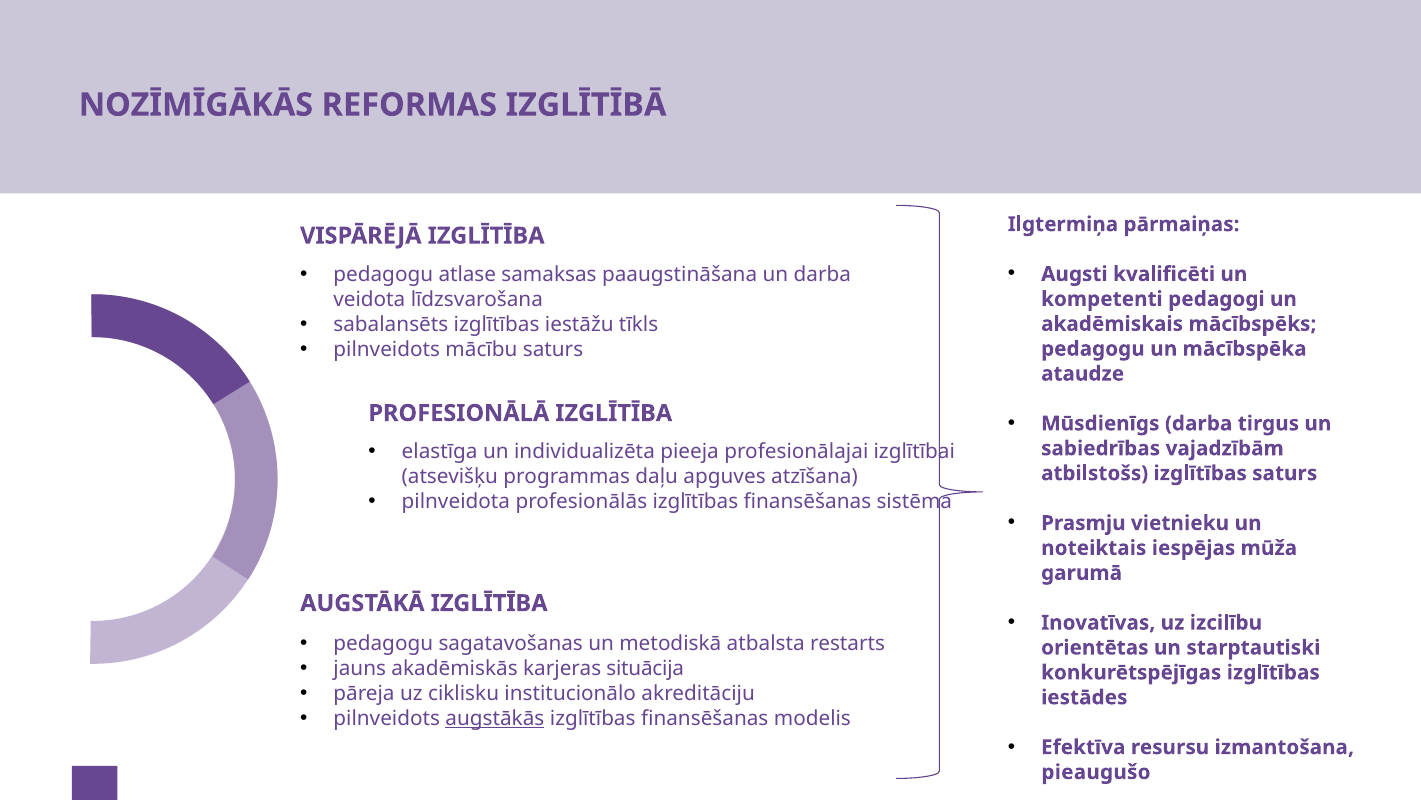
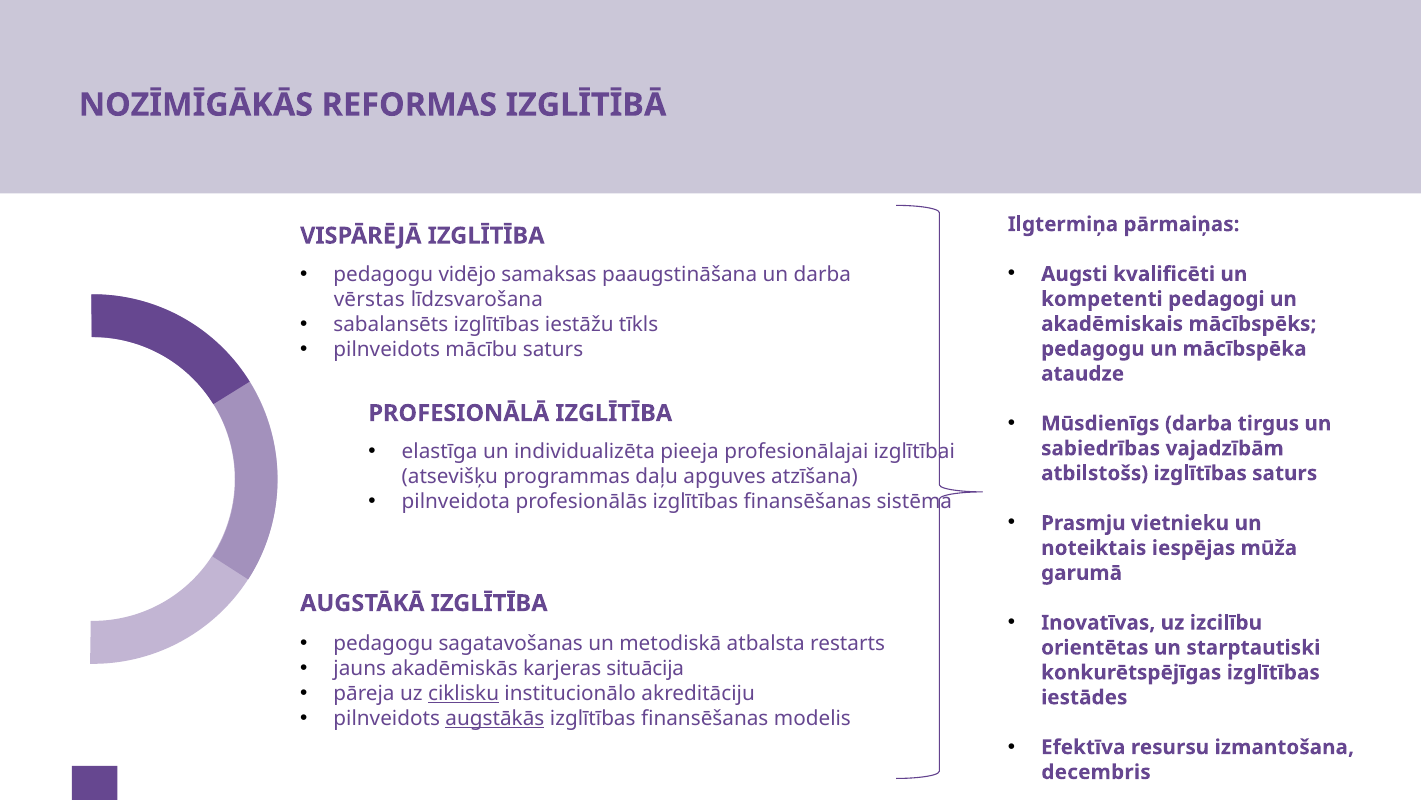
atlase: atlase -> vidējo
veidota: veidota -> vērstas
ciklisku underline: none -> present
pieaugušo: pieaugušo -> decembris
